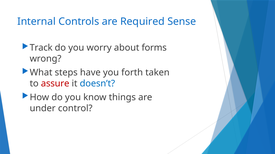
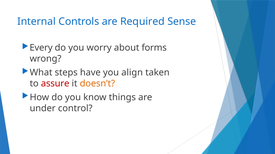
Track: Track -> Every
forth: forth -> align
doesn’t colour: blue -> orange
